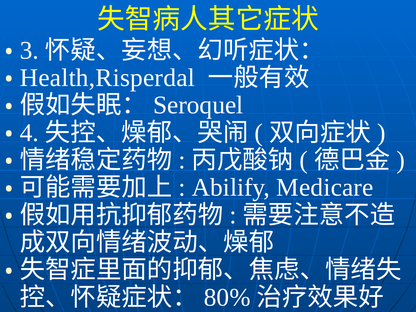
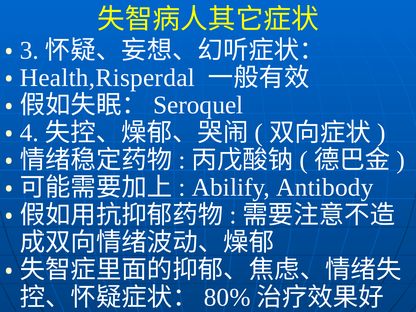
Medicare: Medicare -> Antibody
